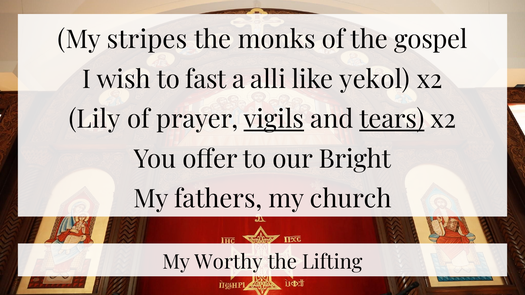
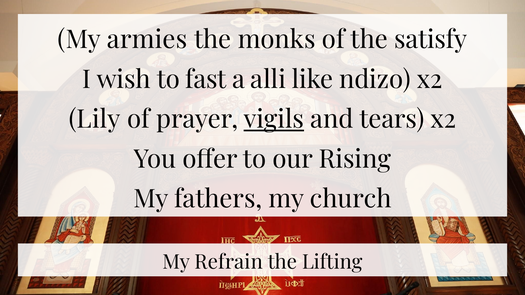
stripes: stripes -> armies
gospel: gospel -> satisfy
yekol: yekol -> ndizo
tears underline: present -> none
Bright: Bright -> Rising
Worthy: Worthy -> Refrain
